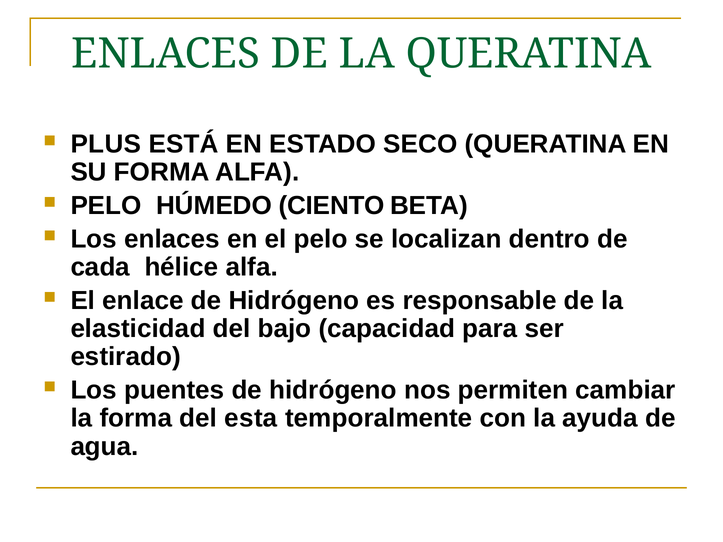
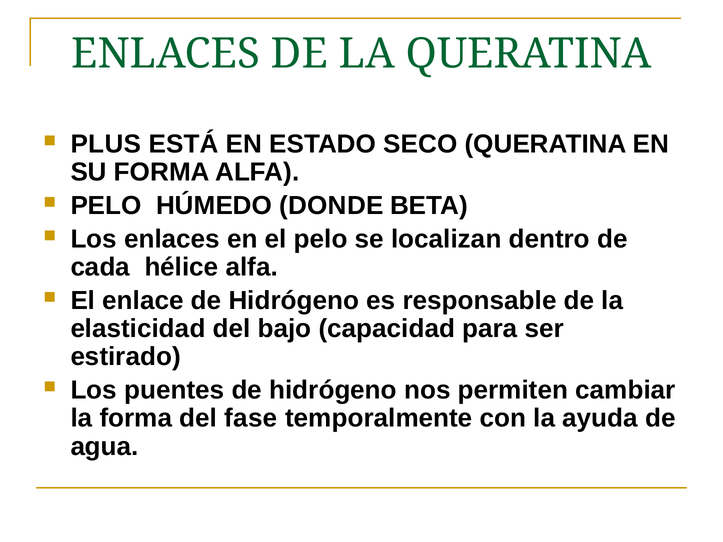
CIENTO: CIENTO -> DONDE
esta: esta -> fase
